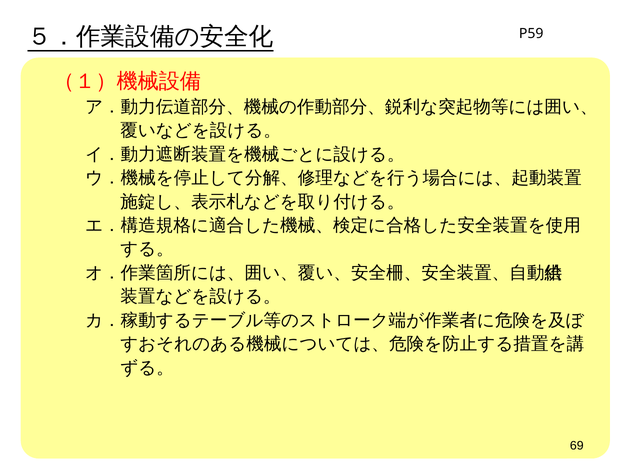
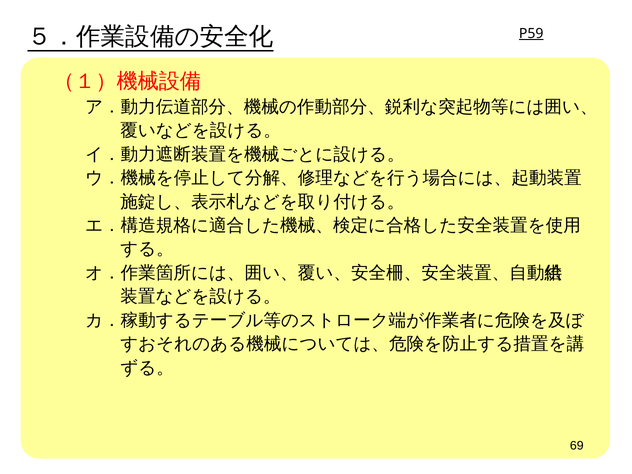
P59 underline: none -> present
